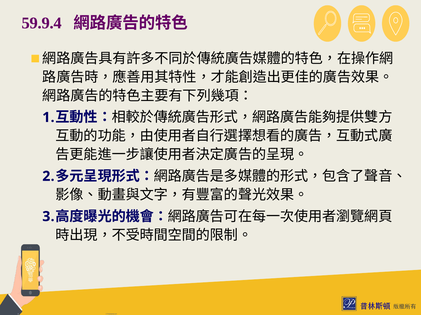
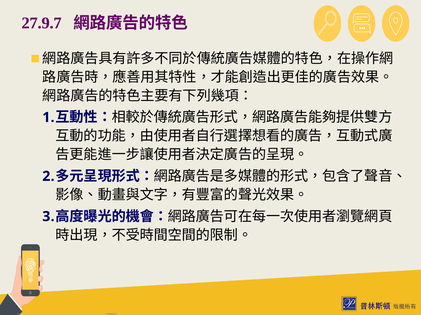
59.9.4: 59.9.4 -> 27.9.7
